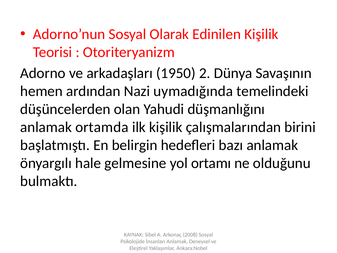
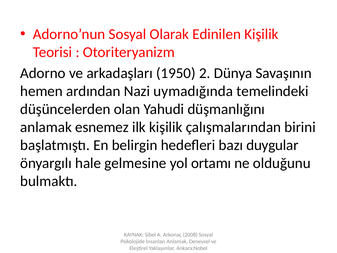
ortamda: ortamda -> esnemez
bazı anlamak: anlamak -> duygular
